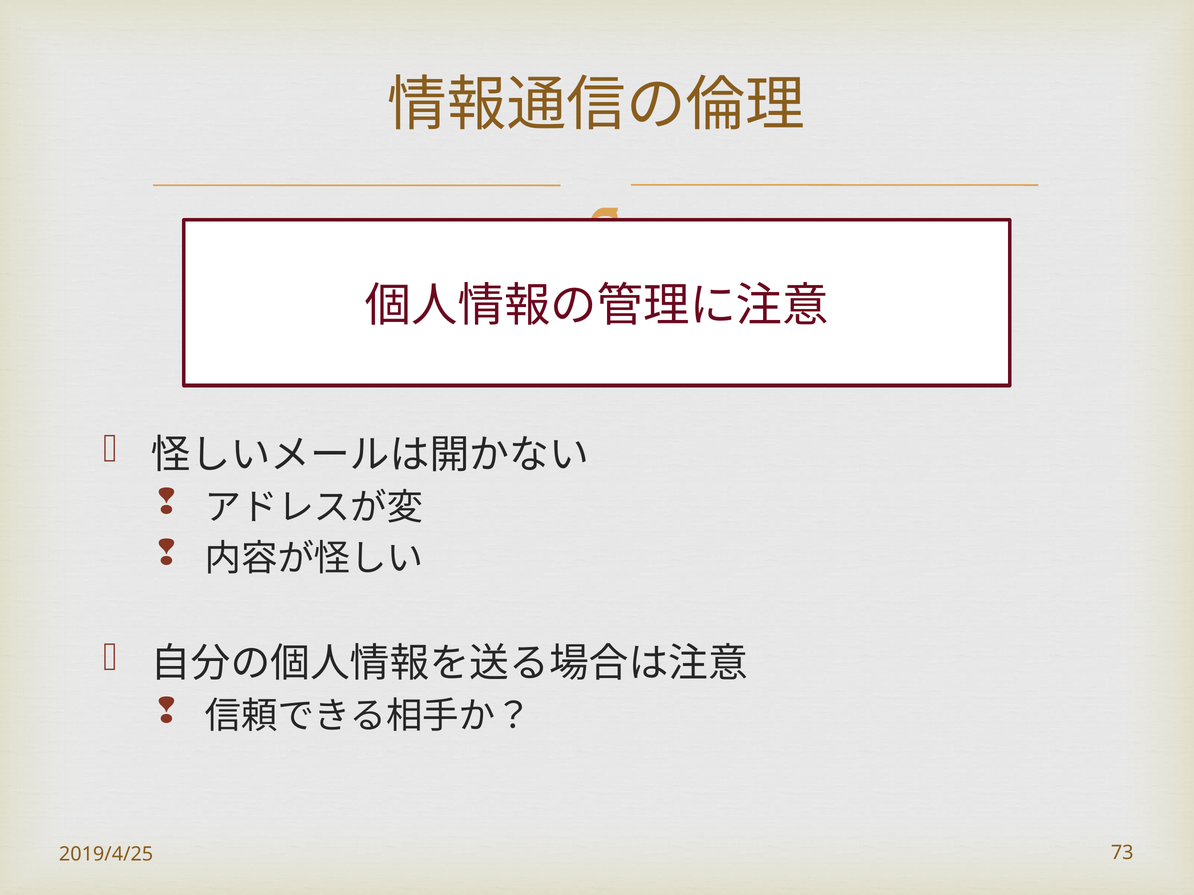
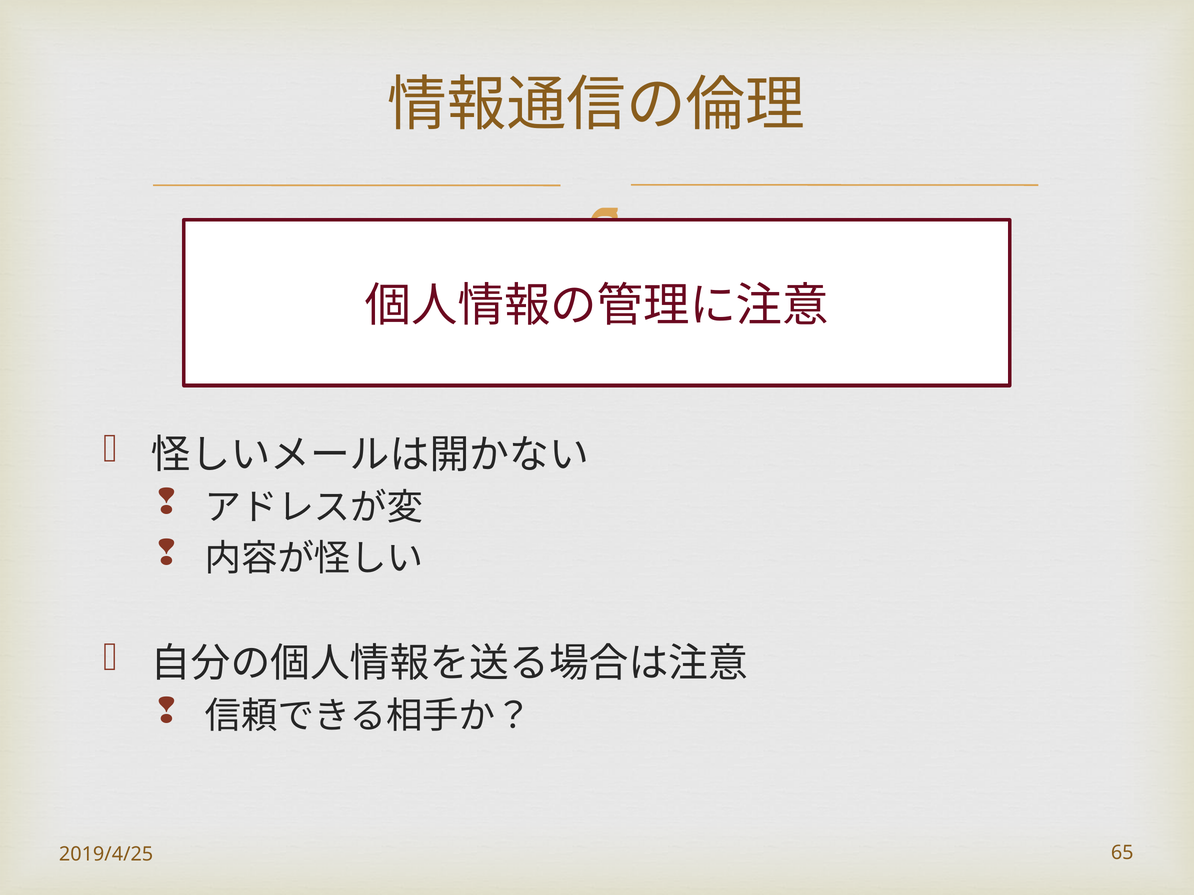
73: 73 -> 65
